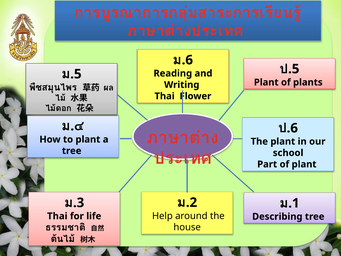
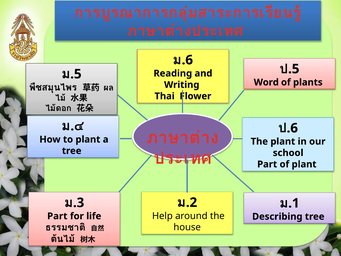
Plant at (266, 82): Plant -> Word
Thai at (57, 216): Thai -> Part
